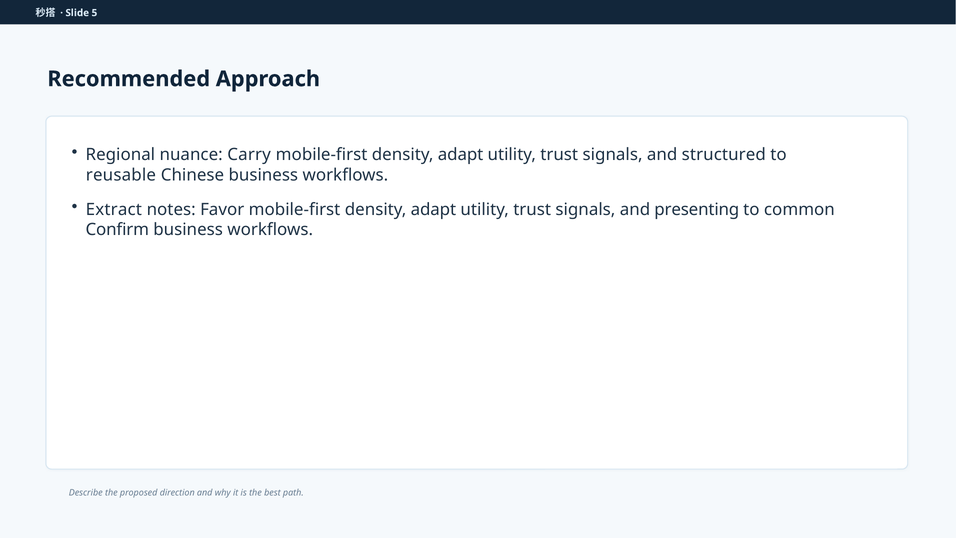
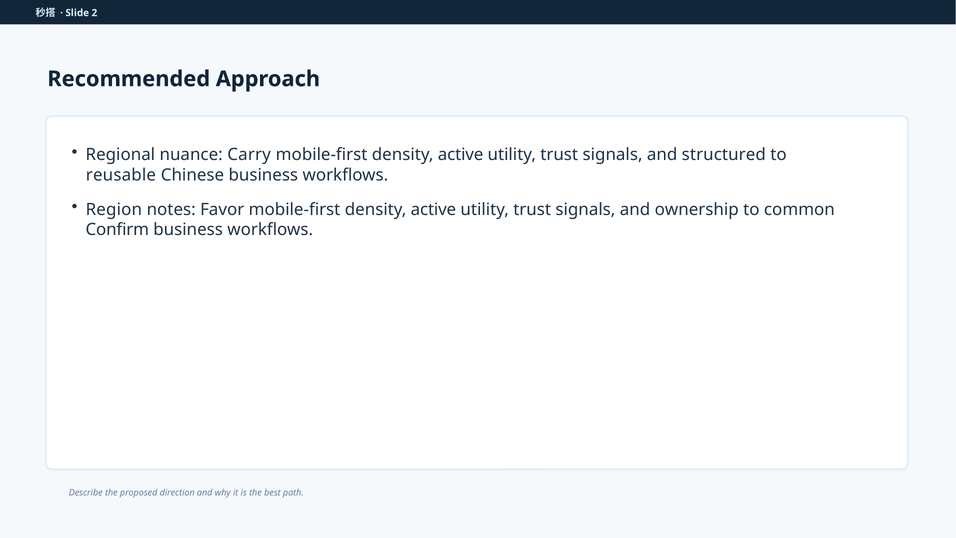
5: 5 -> 2
adapt at (461, 155): adapt -> active
Extract: Extract -> Region
Favor mobile-first density adapt: adapt -> active
presenting: presenting -> ownership
